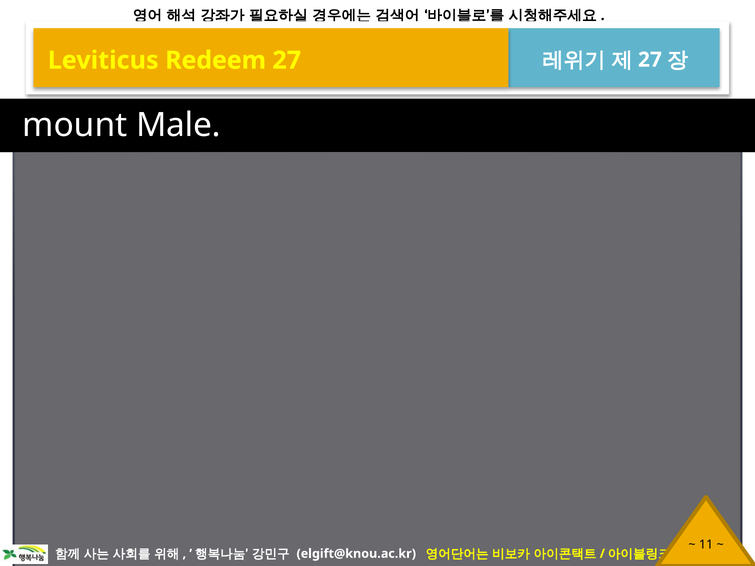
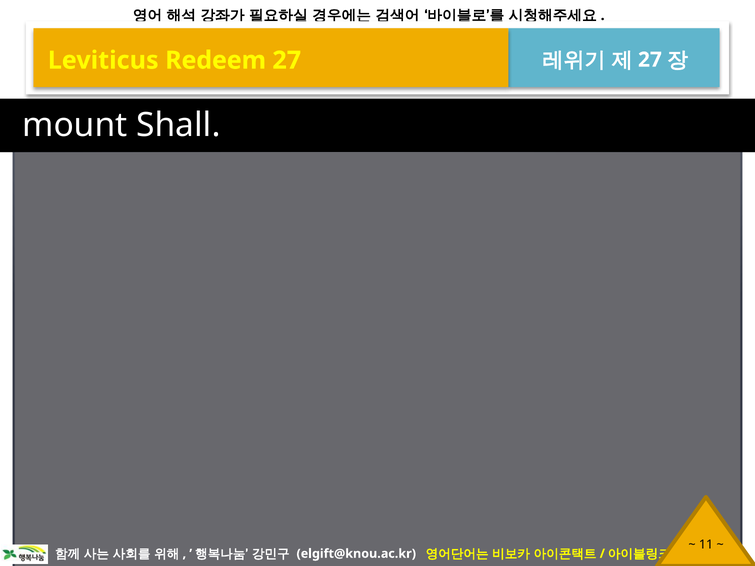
Male: Male -> Shall
